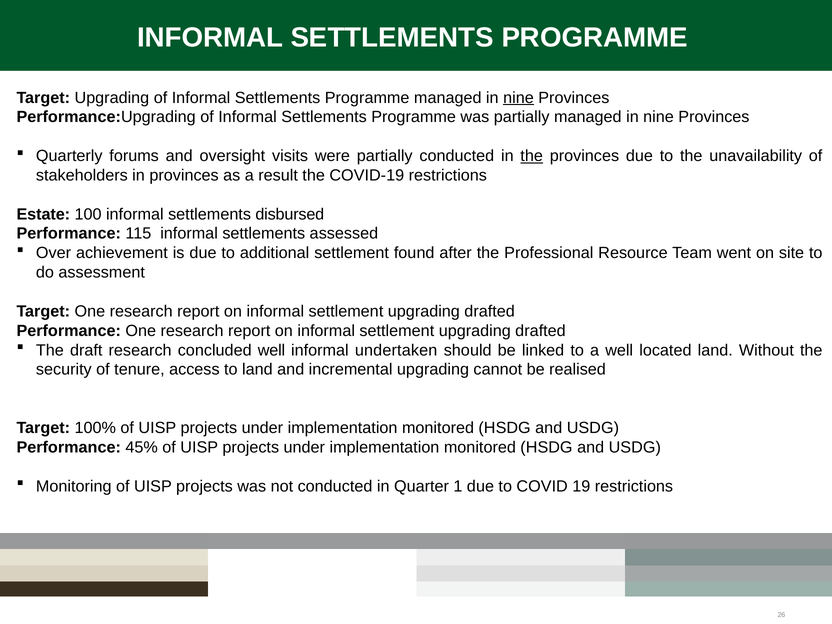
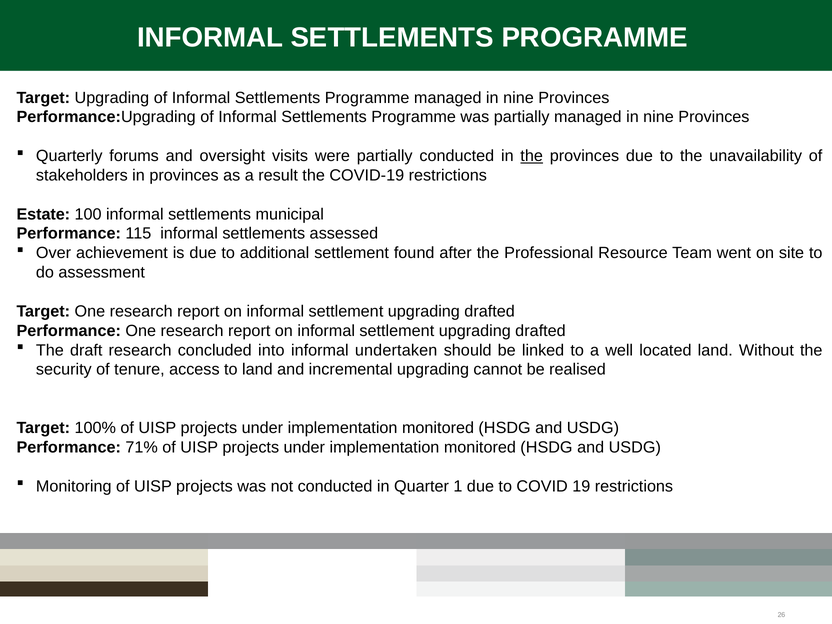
nine at (518, 98) underline: present -> none
disbursed: disbursed -> municipal
concluded well: well -> into
45%: 45% -> 71%
